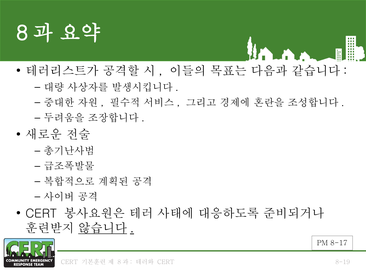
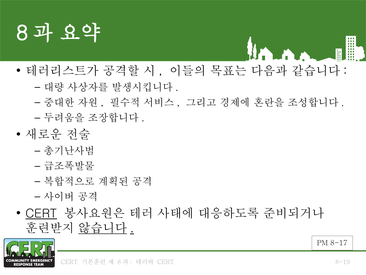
CERT at (41, 213) underline: none -> present
